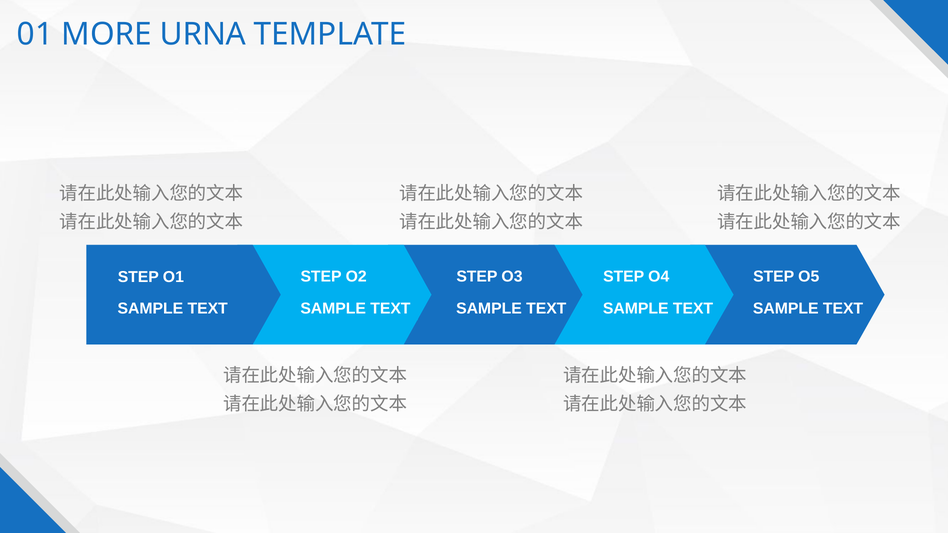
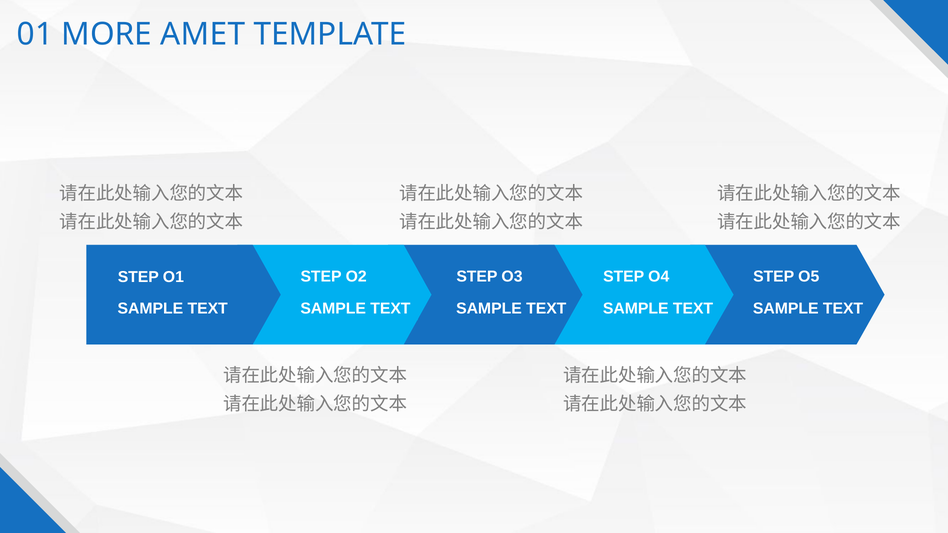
URNA: URNA -> AMET
